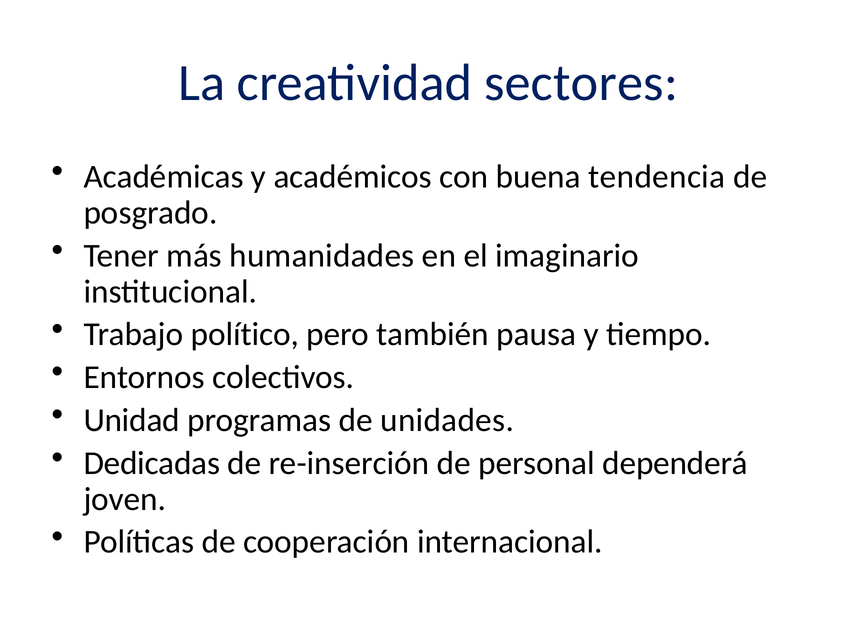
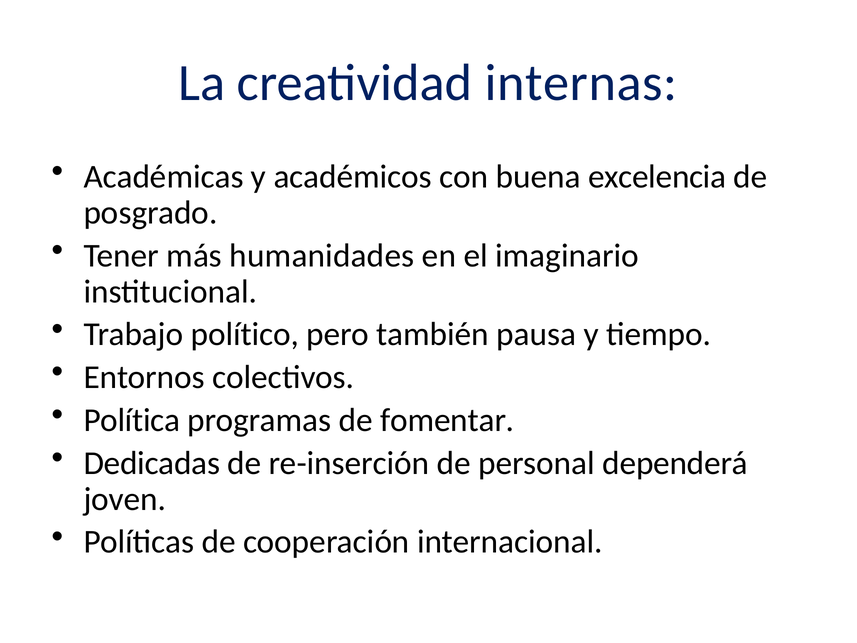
sectores: sectores -> internas
tendencia: tendencia -> excelencia
Unidad: Unidad -> Política
unidades: unidades -> fomentar
